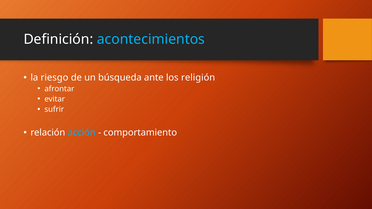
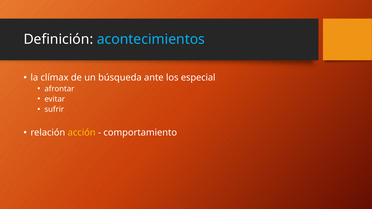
riesgo: riesgo -> clímax
religión: religión -> especial
acción colour: light blue -> yellow
